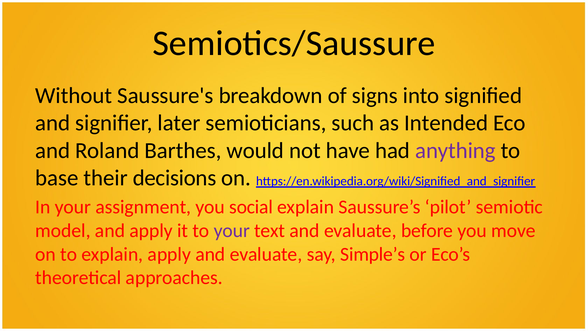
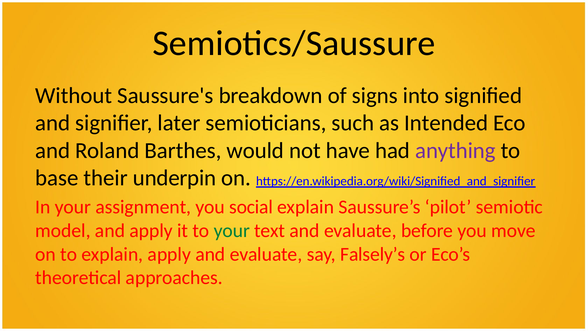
decisions: decisions -> underpin
your at (232, 231) colour: purple -> green
Simple’s: Simple’s -> Falsely’s
